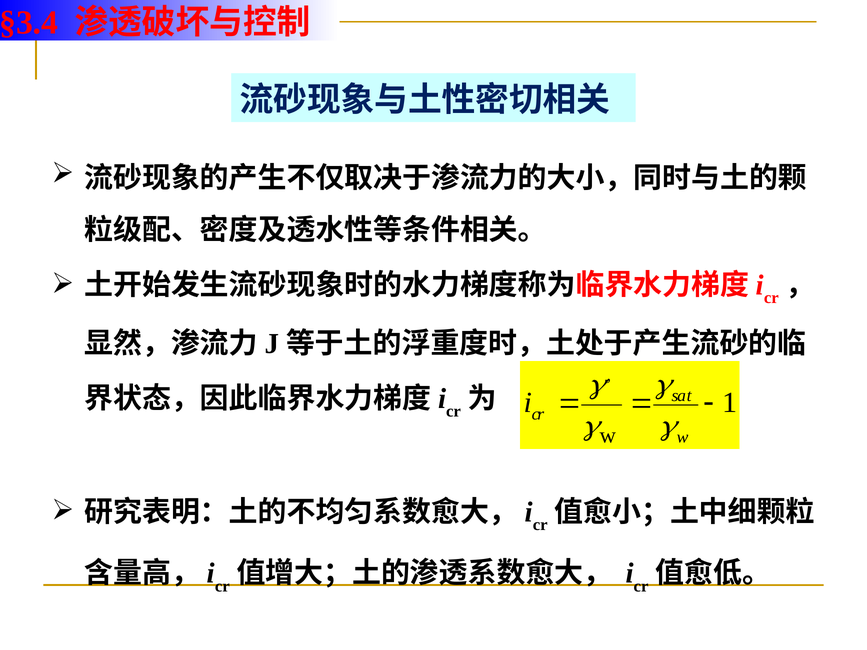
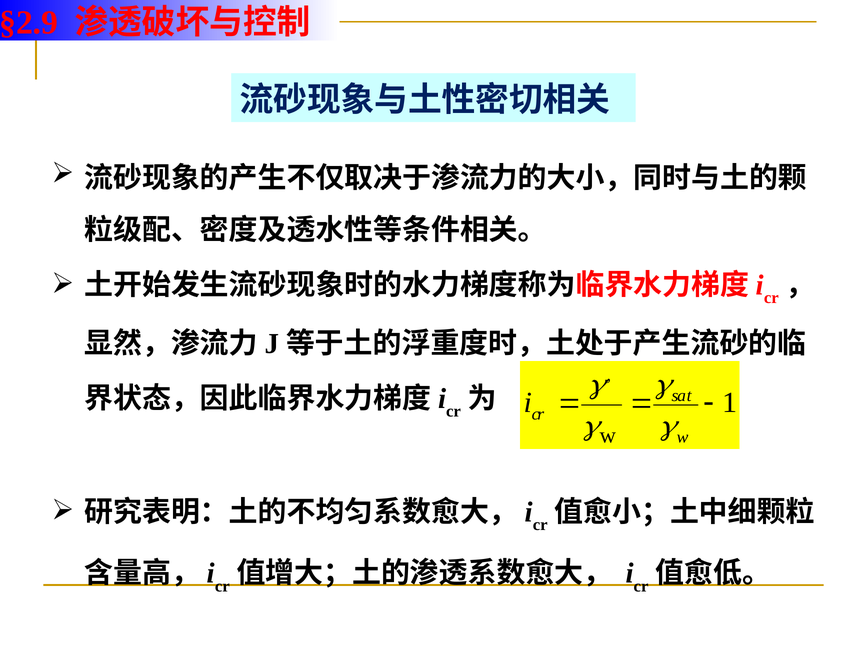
§3.4: §3.4 -> §2.9
